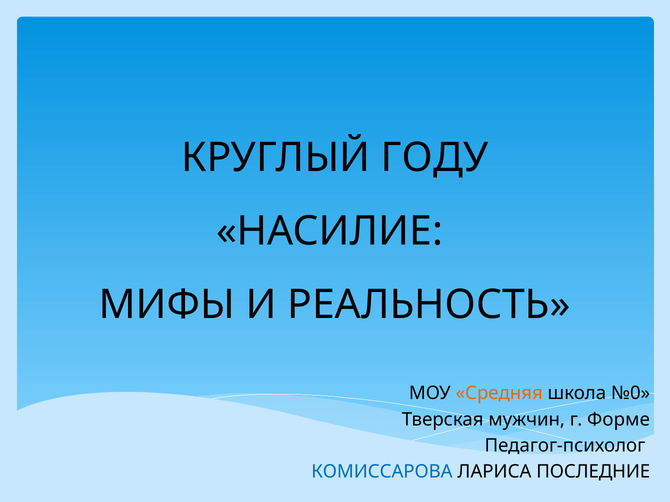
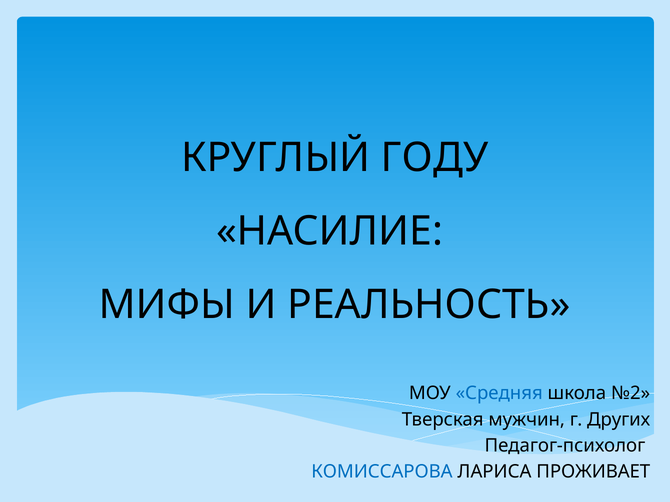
Средняя colour: orange -> blue
№0: №0 -> №2
Форме: Форме -> Других
ПОСЛЕДНИЕ: ПОСЛЕДНИЕ -> ПРОЖИВАЕТ
